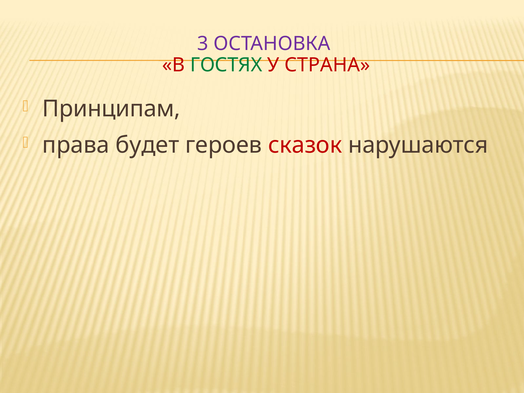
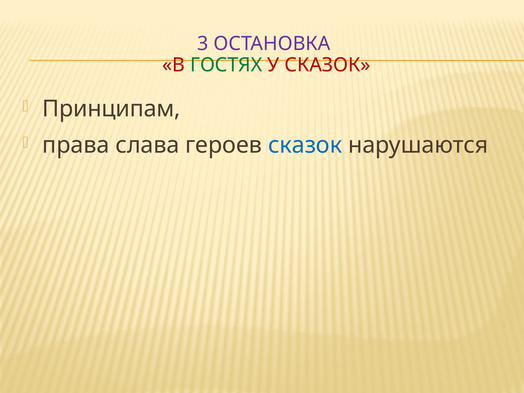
У СТРАНА: СТРАНА -> СКАЗОК
будет: будет -> слава
сказок at (305, 145) colour: red -> blue
